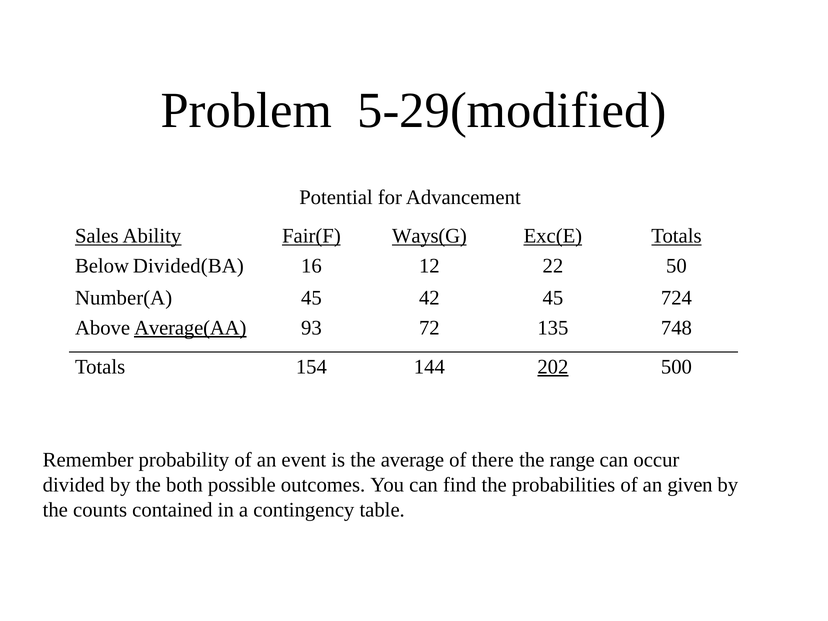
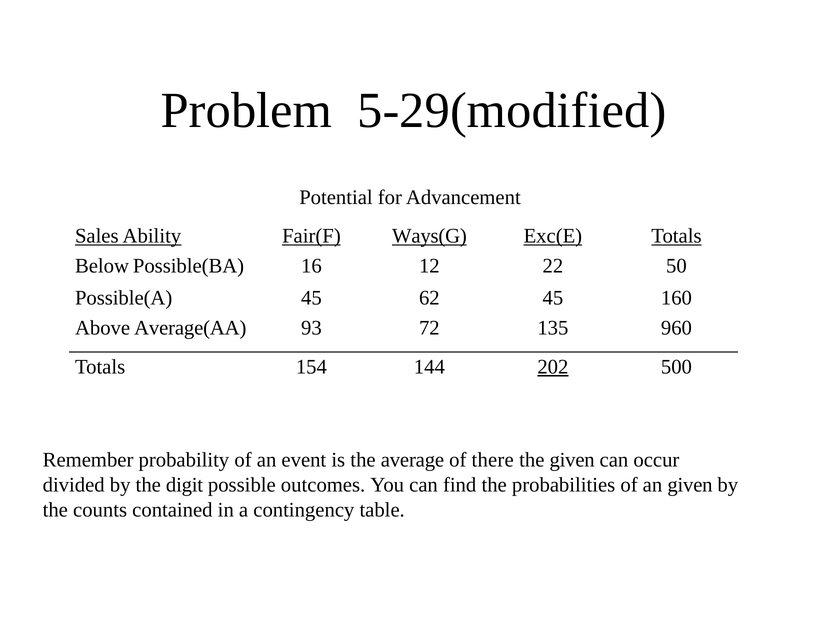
Divided(BA: Divided(BA -> Possible(BA
Number(A: Number(A -> Possible(A
42: 42 -> 62
724: 724 -> 160
Average(AA underline: present -> none
748: 748 -> 960
the range: range -> given
both: both -> digit
